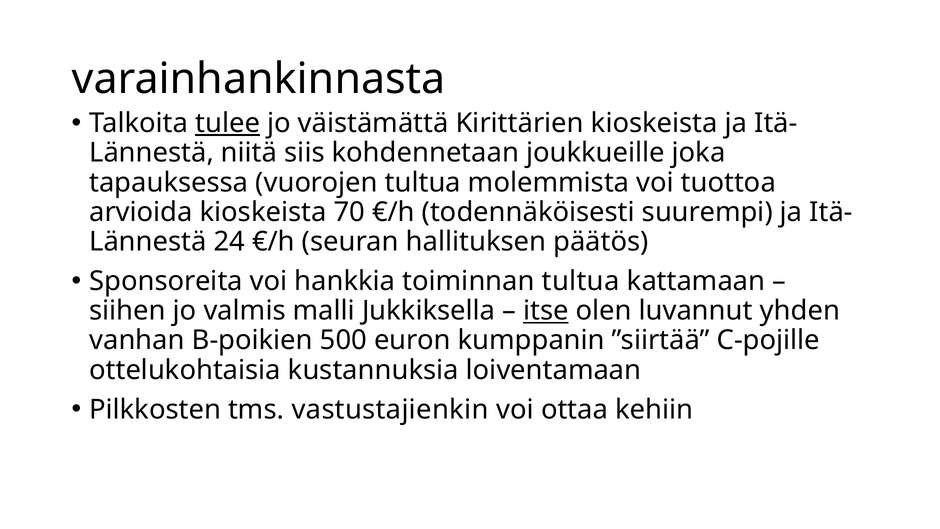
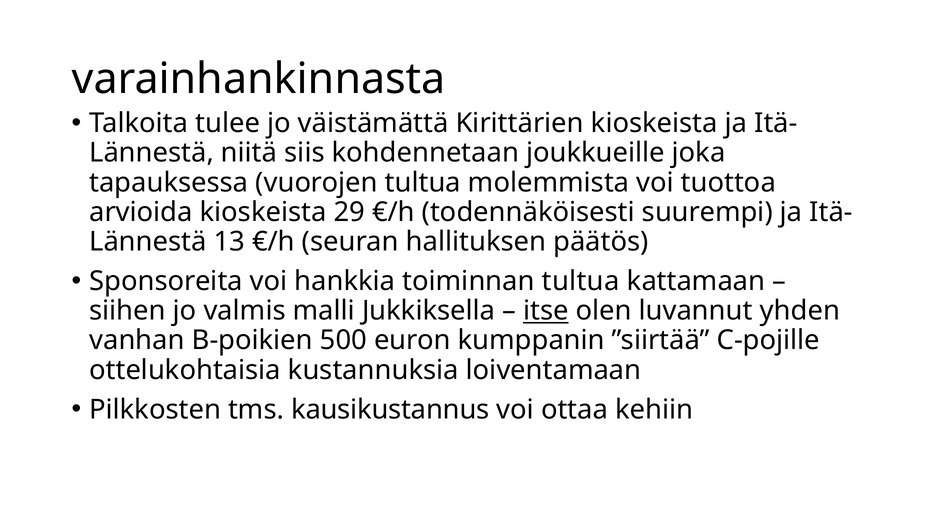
tulee underline: present -> none
70: 70 -> 29
24: 24 -> 13
vastustajienkin: vastustajienkin -> kausikustannus
